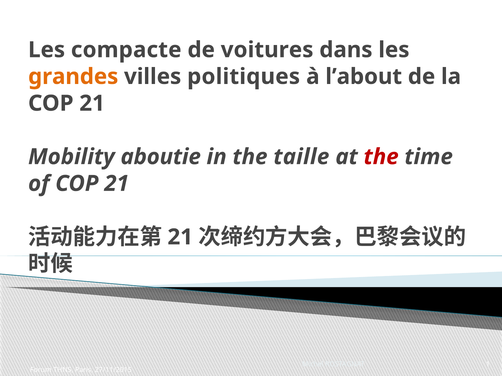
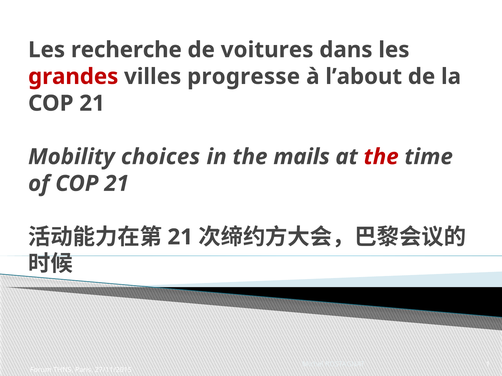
compacte: compacte -> recherche
grandes colour: orange -> red
politiques: politiques -> progresse
aboutie: aboutie -> choices
taille: taille -> mails
